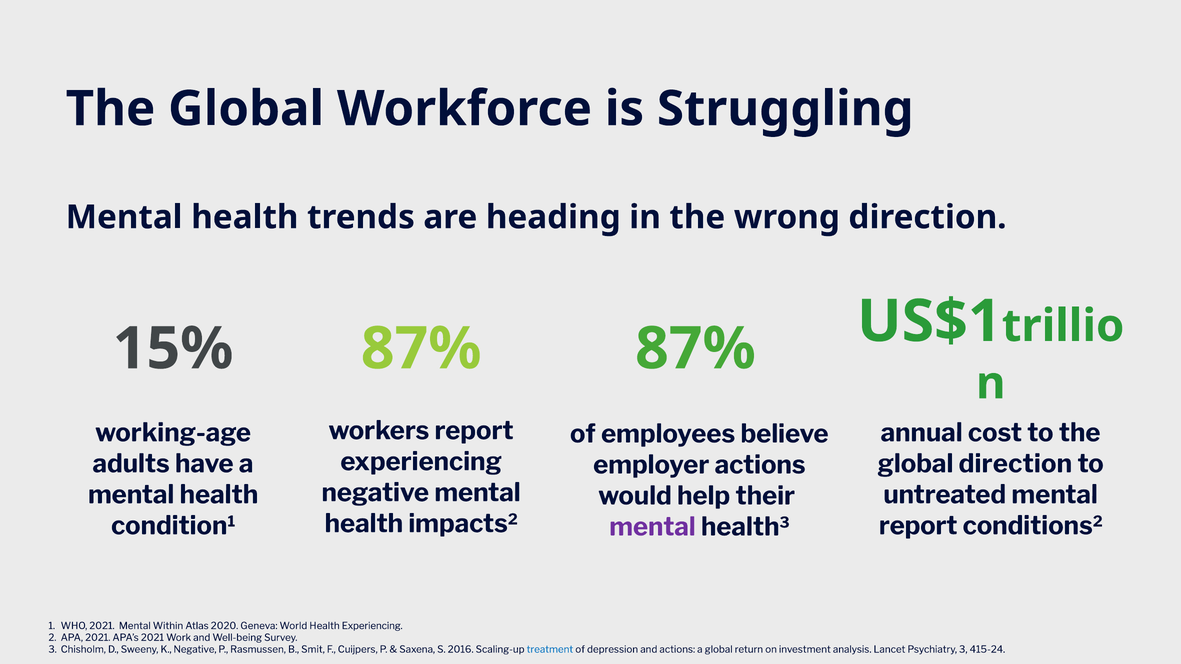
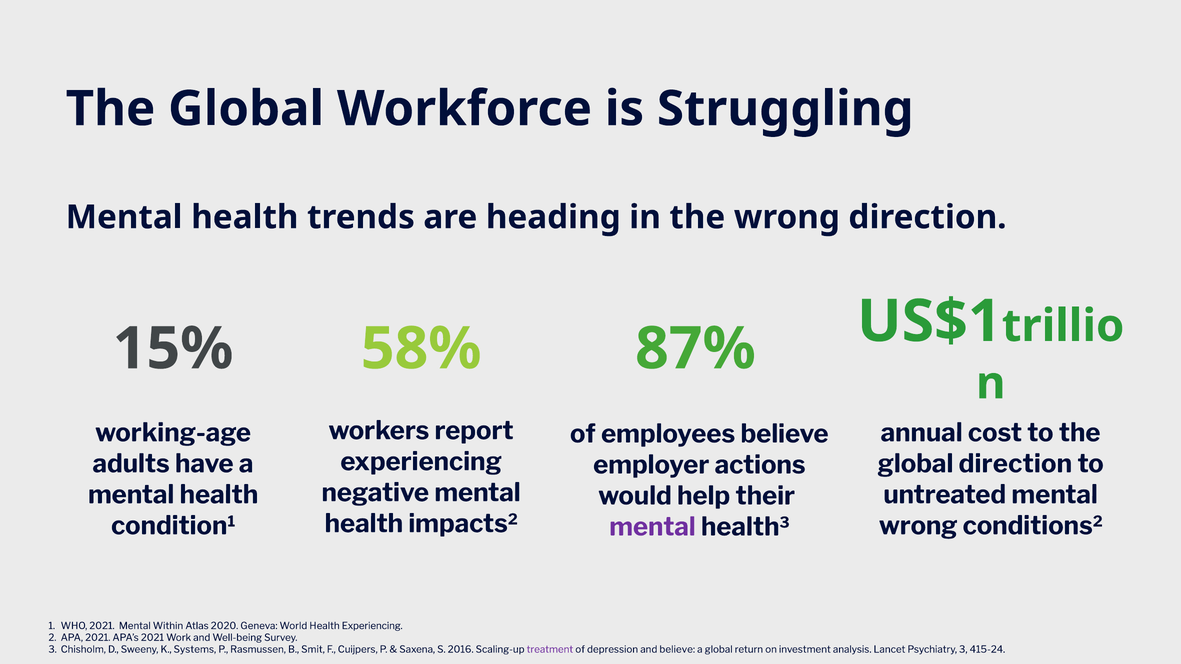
87% at (421, 349): 87% -> 58%
report at (918, 526): report -> wrong
K Negative: Negative -> Systems
treatment colour: blue -> purple
and actions: actions -> believe
